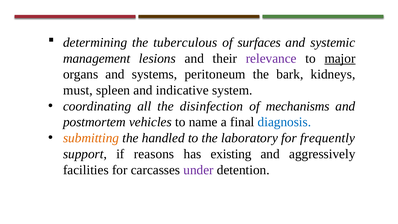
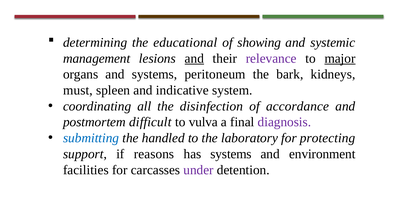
tuberculous: tuberculous -> educational
surfaces: surfaces -> showing
and at (194, 58) underline: none -> present
mechanisms: mechanisms -> accordance
vehicles: vehicles -> difficult
name: name -> vulva
diagnosis colour: blue -> purple
submitting colour: orange -> blue
frequently: frequently -> protecting
has existing: existing -> systems
aggressively: aggressively -> environment
